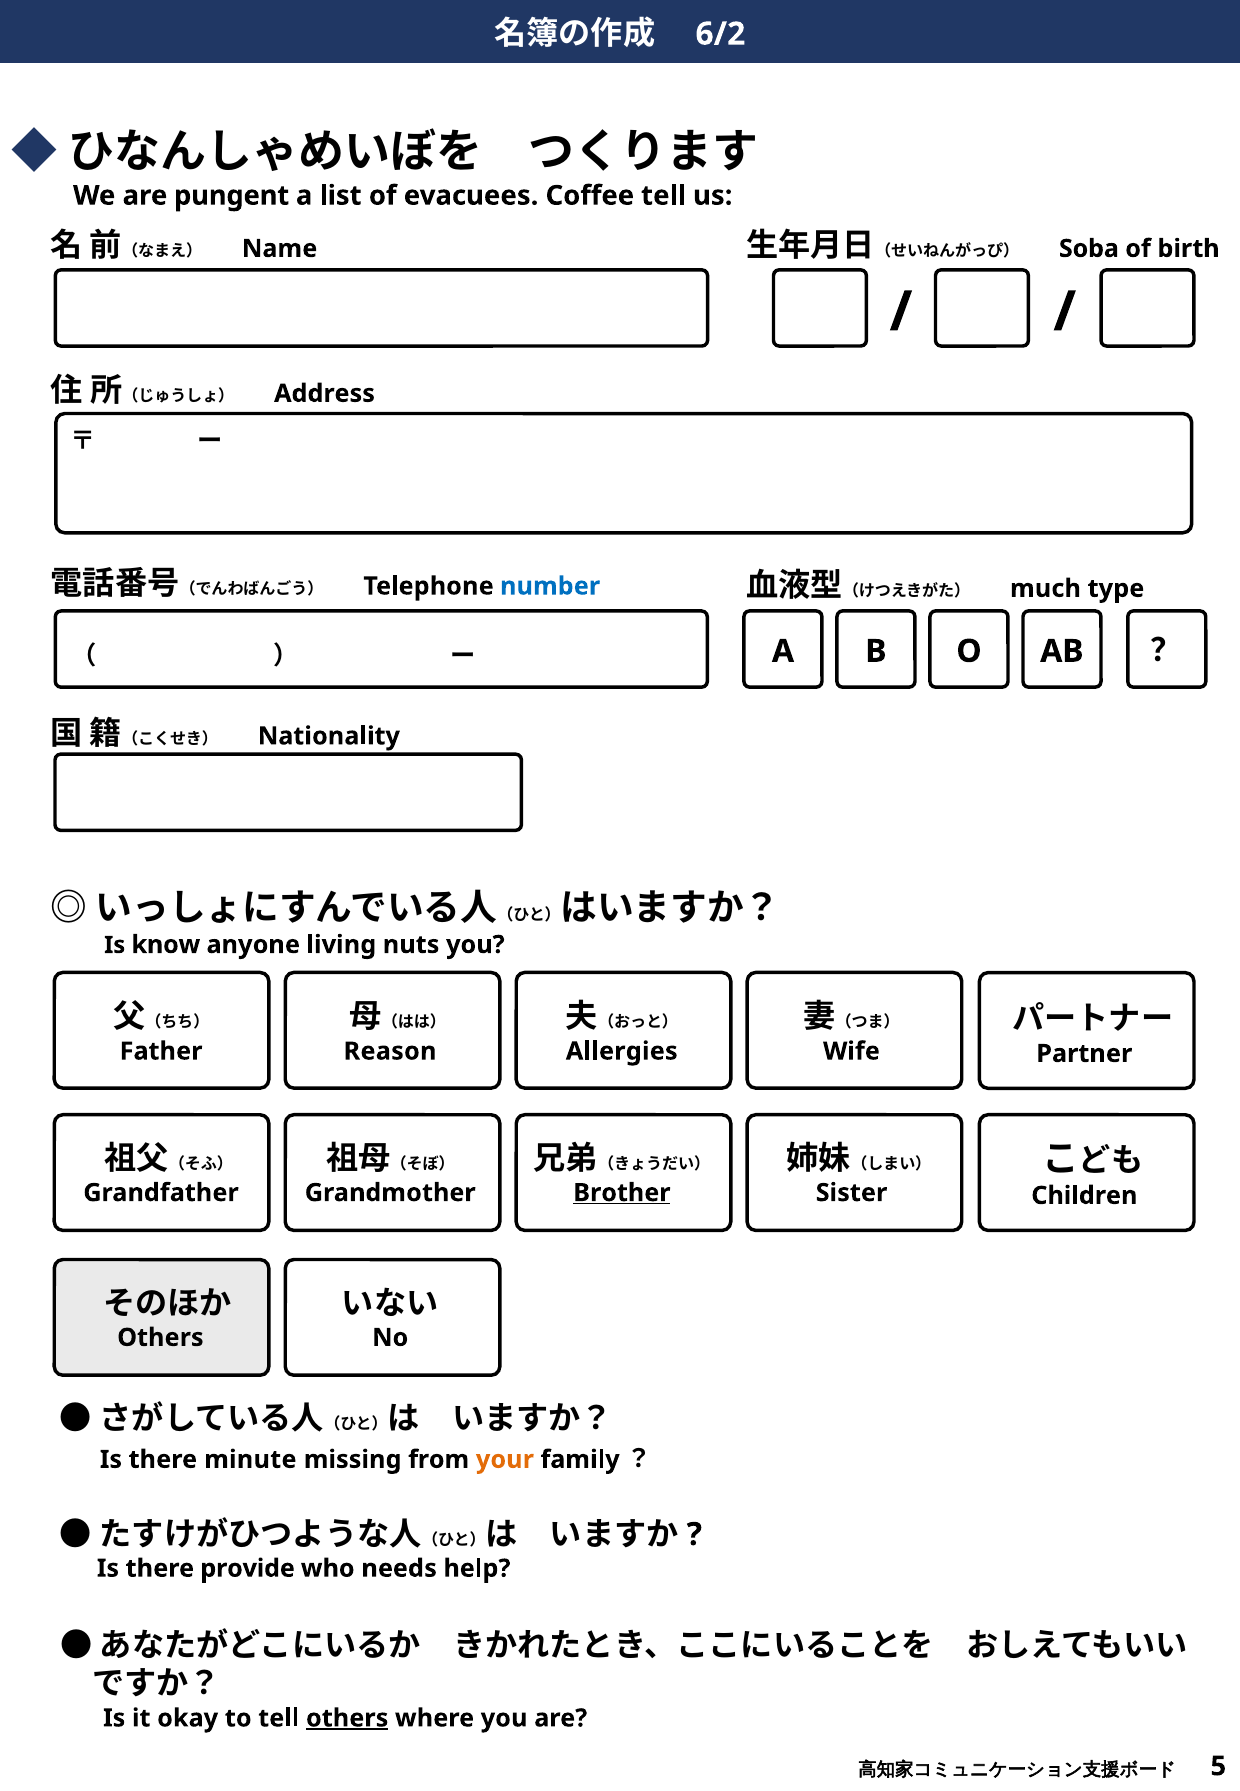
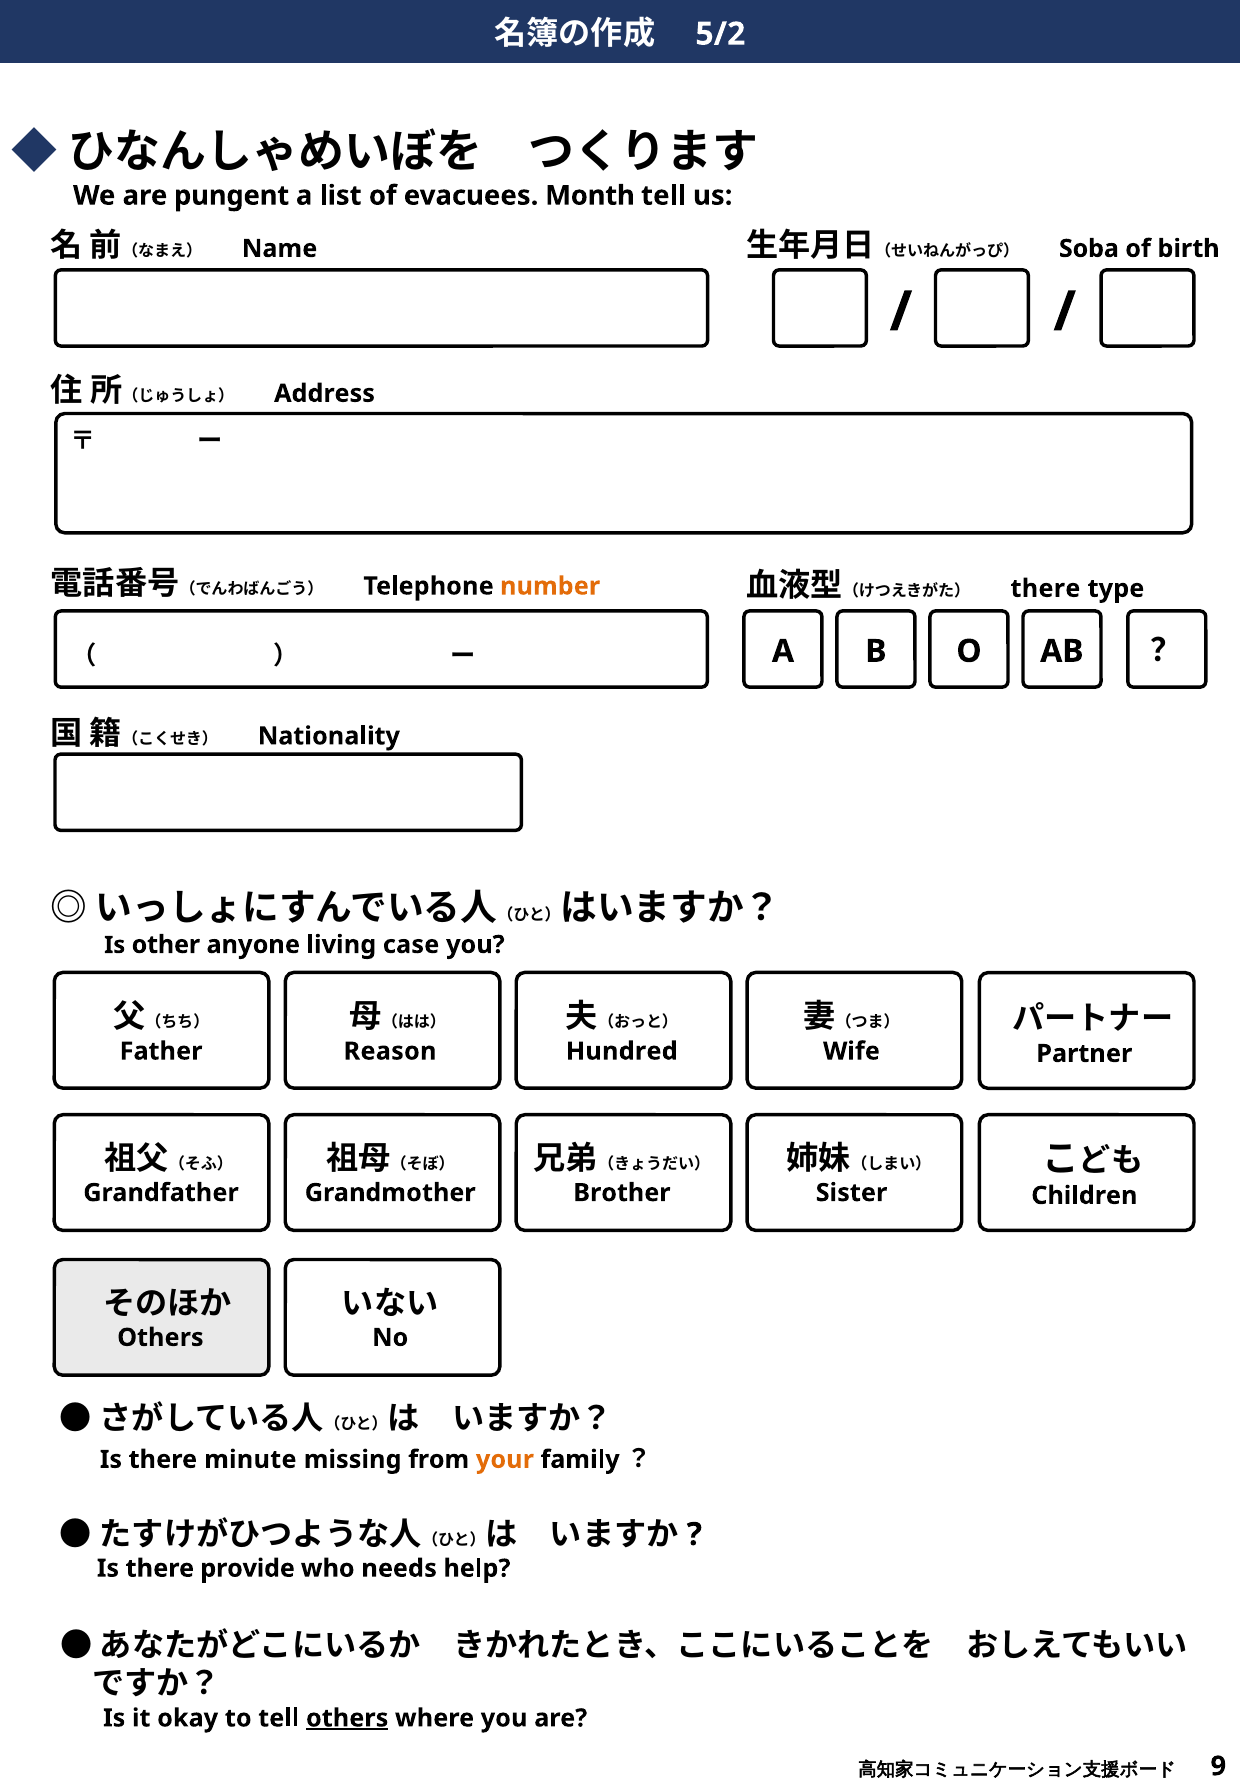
6/2: 6/2 -> 5/2
Coffee: Coffee -> Month
number colour: blue -> orange
much at (1045, 589): much -> there
know: know -> other
nuts: nuts -> case
Allergies: Allergies -> Hundred
Brother underline: present -> none
5: 5 -> 9
